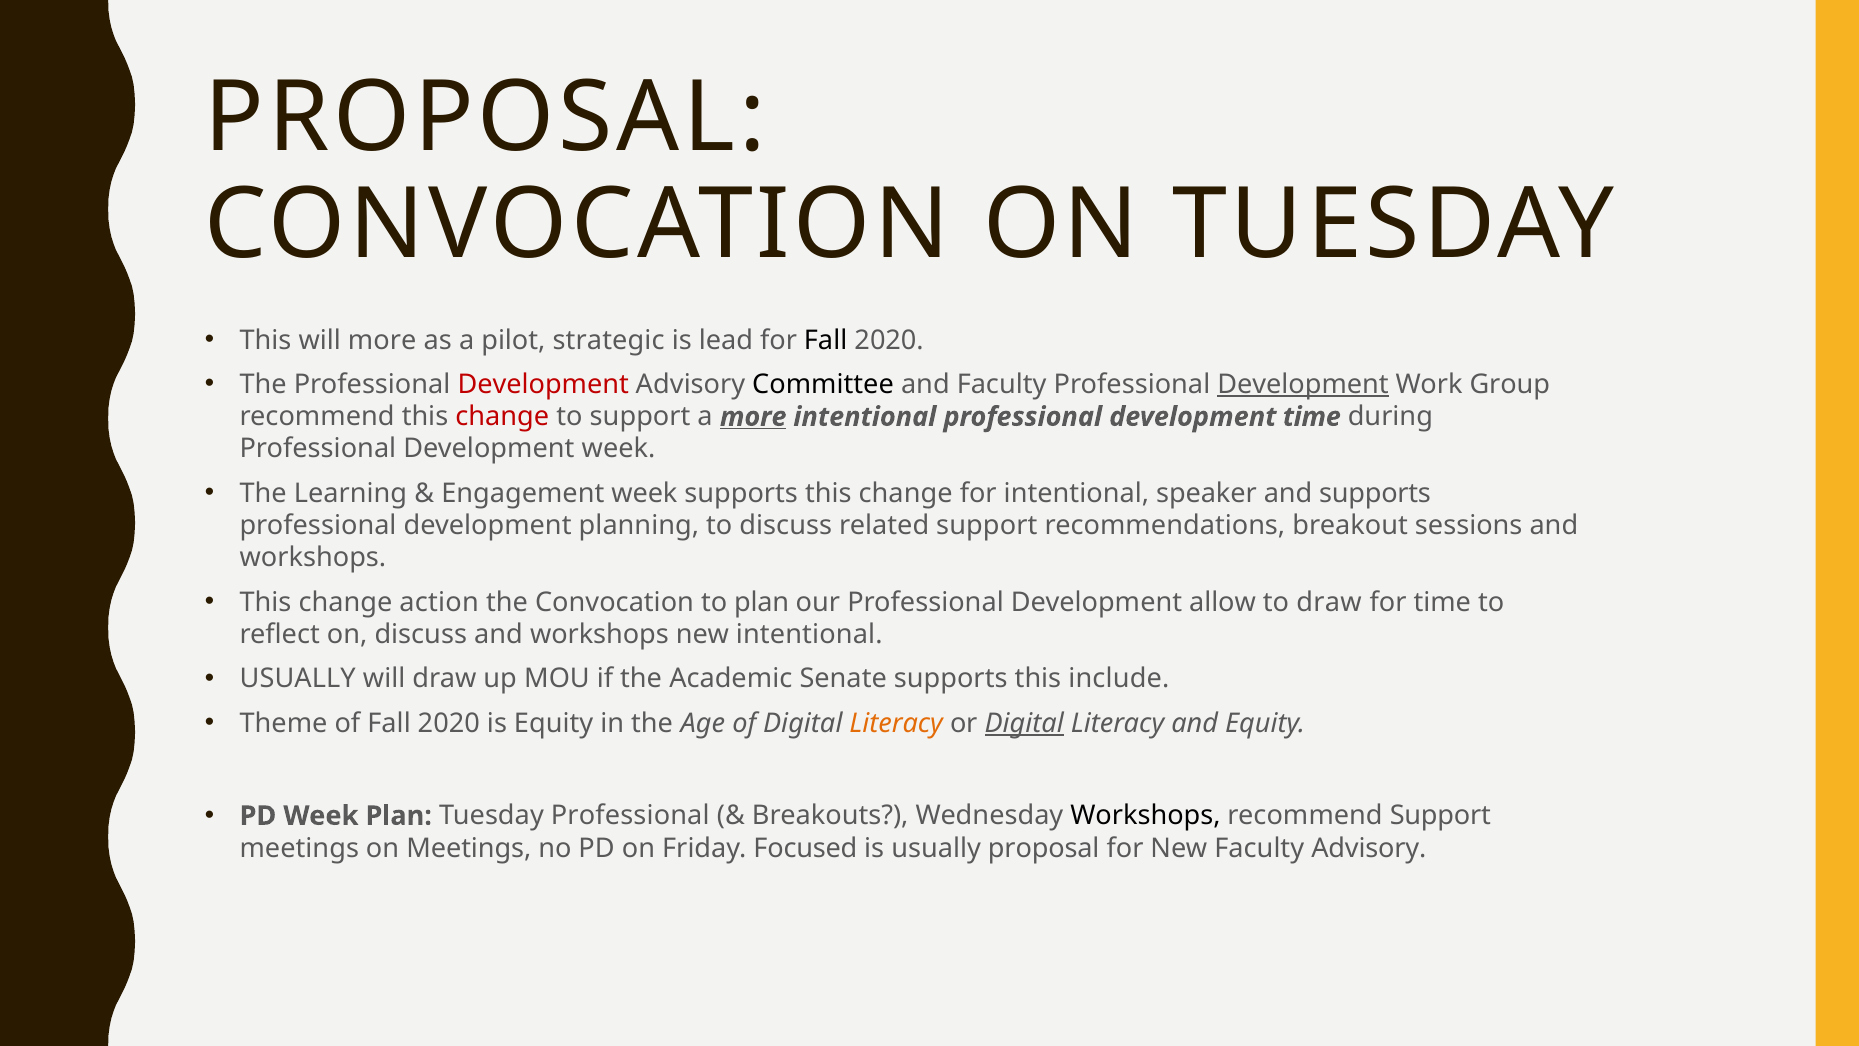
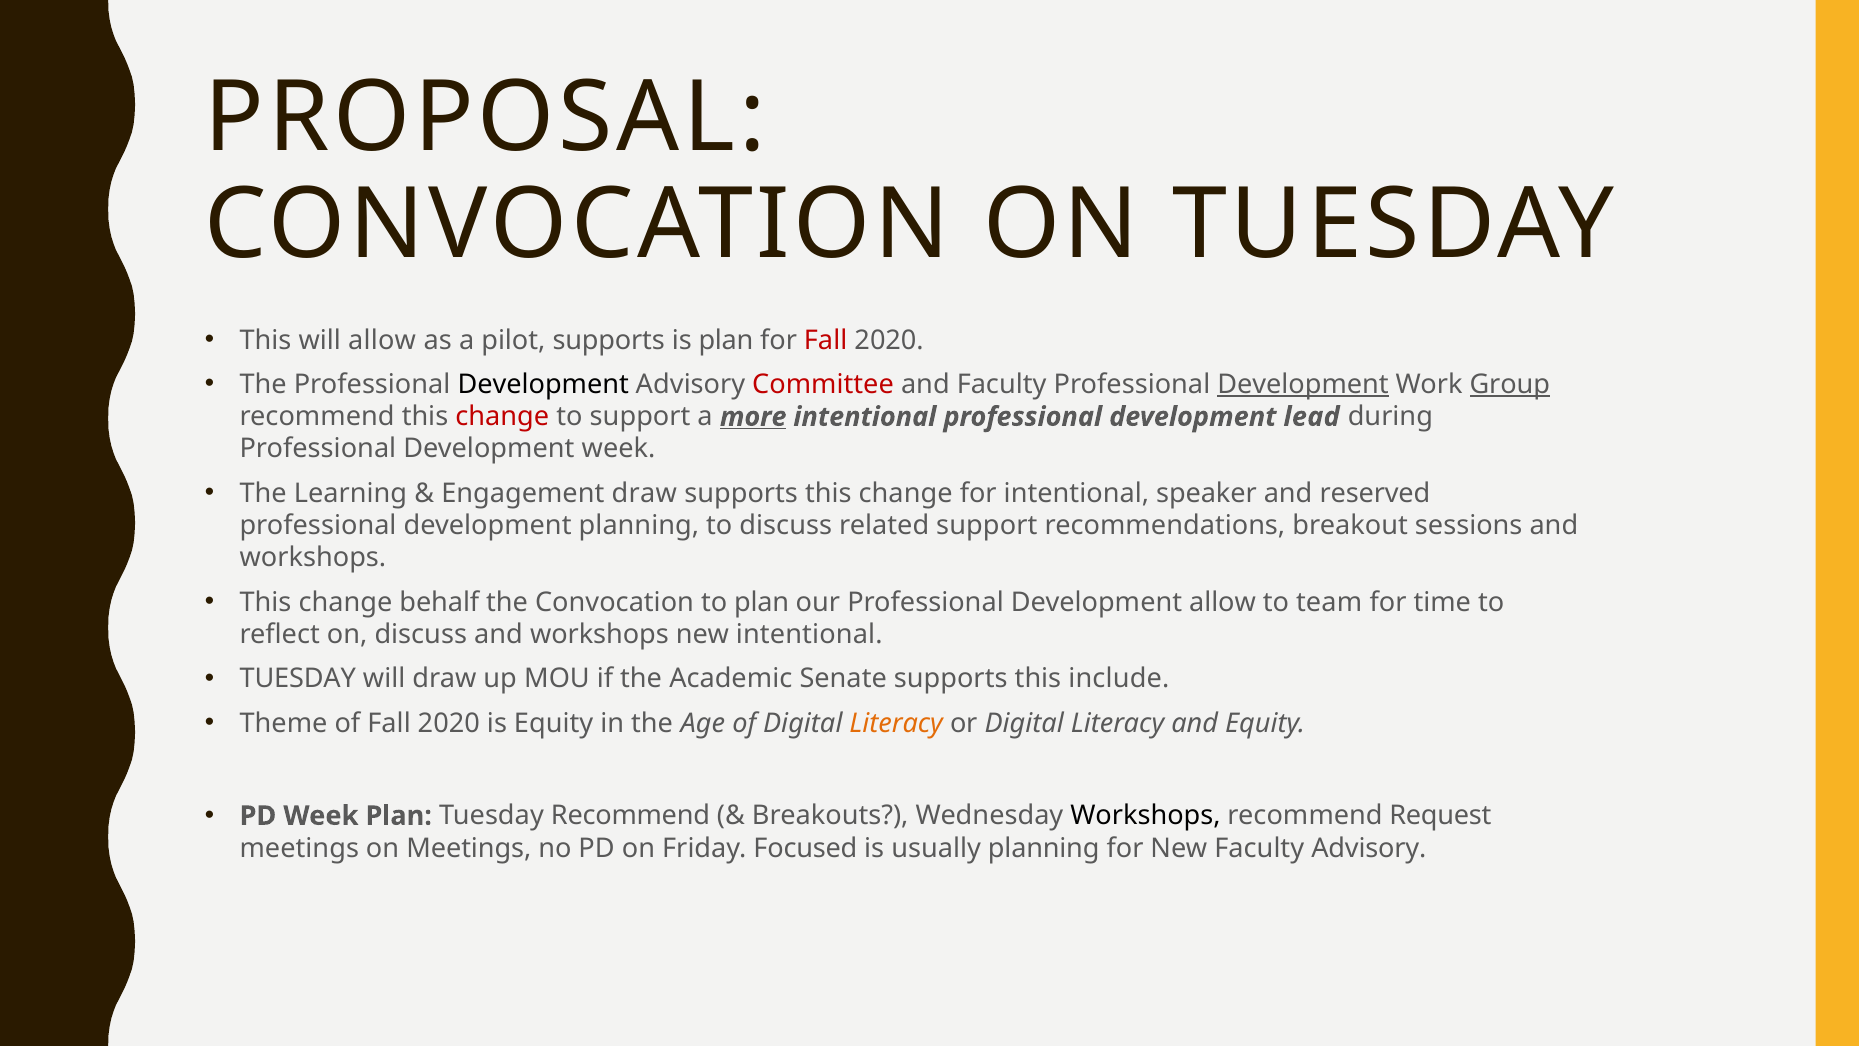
will more: more -> allow
pilot strategic: strategic -> supports
is lead: lead -> plan
Fall at (826, 340) colour: black -> red
Development at (543, 384) colour: red -> black
Committee colour: black -> red
Group underline: none -> present
development time: time -> lead
Engagement week: week -> draw
and supports: supports -> reserved
action: action -> behalf
to draw: draw -> team
USUALLY at (298, 679): USUALLY -> TUESDAY
Digital at (1024, 723) underline: present -> none
Tuesday Professional: Professional -> Recommend
recommend Support: Support -> Request
usually proposal: proposal -> planning
